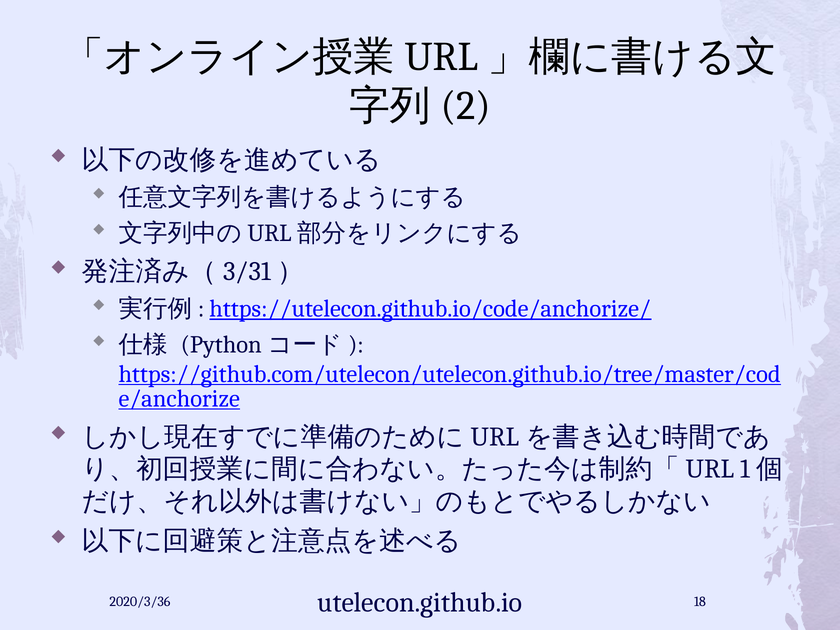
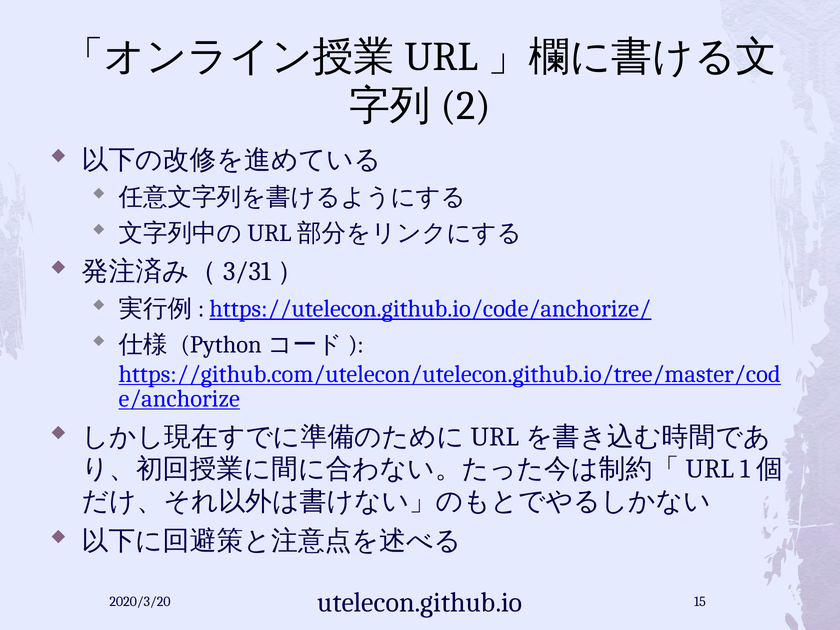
2020/3/36: 2020/3/36 -> 2020/3/20
18: 18 -> 15
